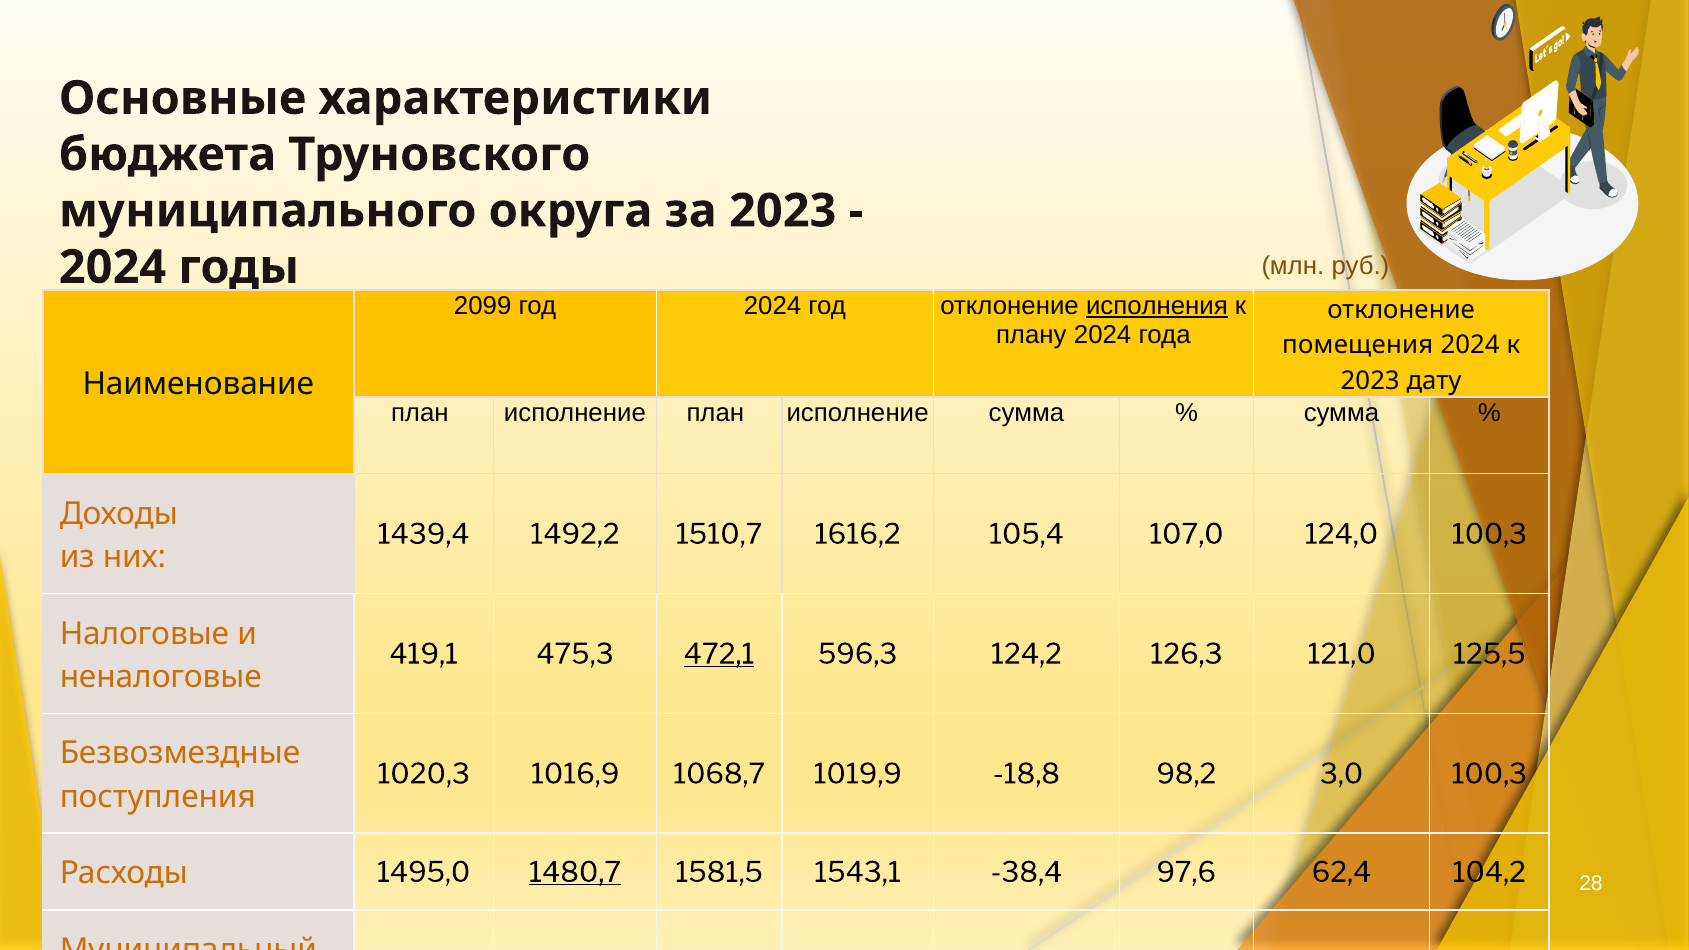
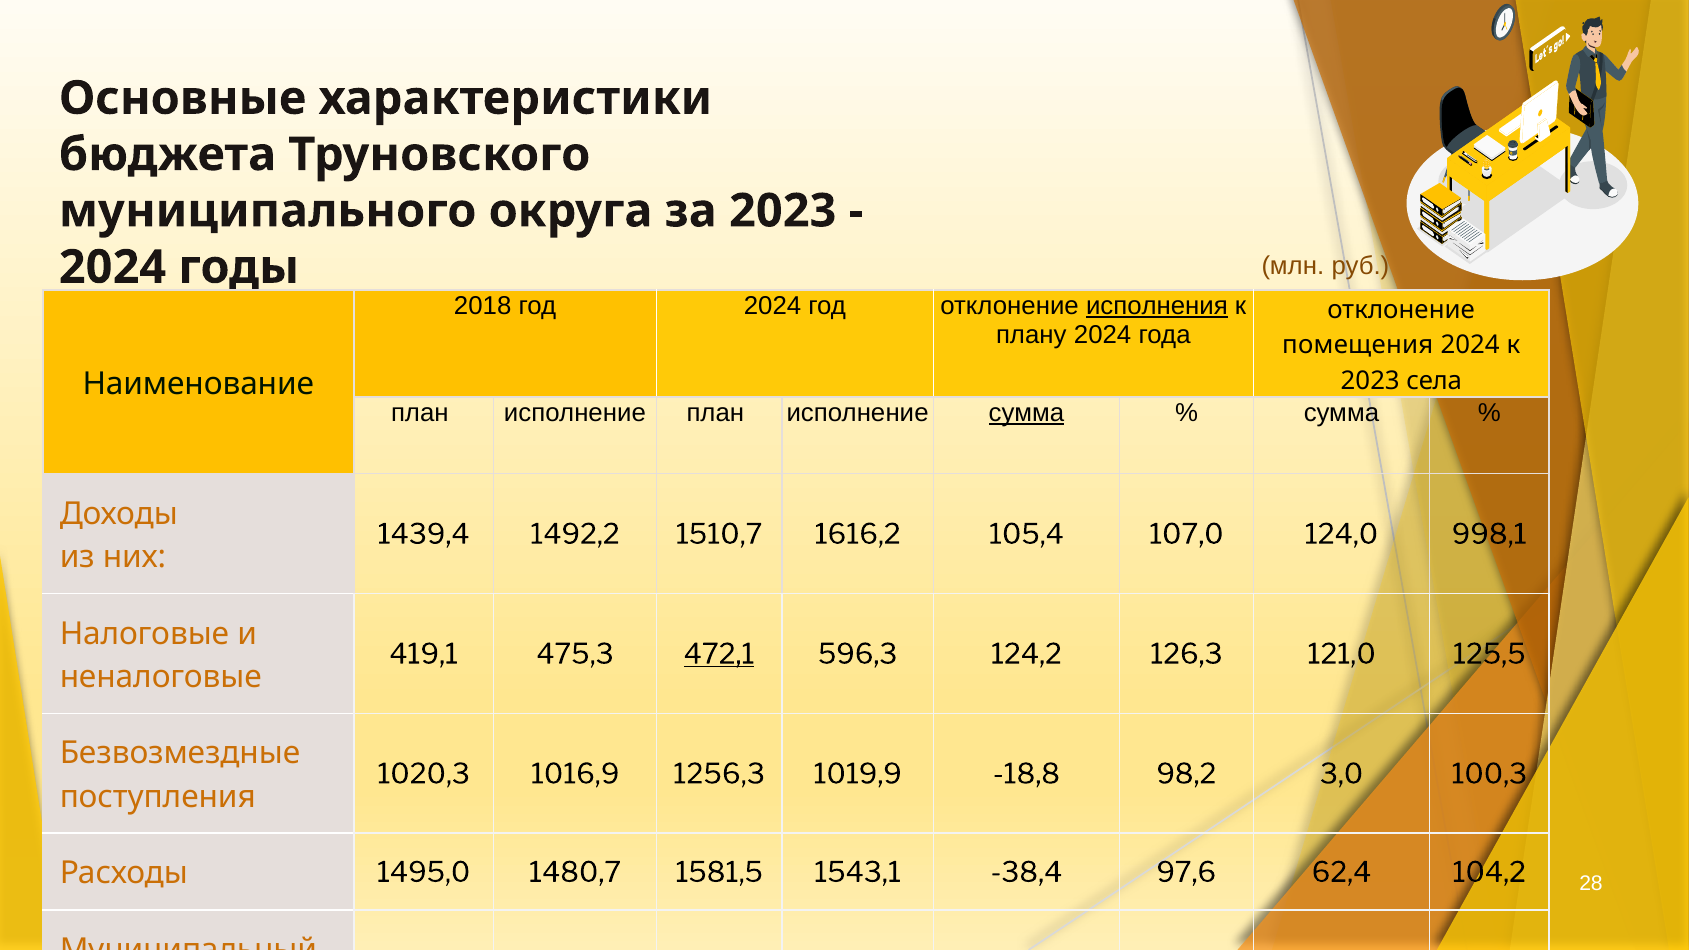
2099: 2099 -> 2018
дату: дату -> села
сумма at (1026, 413) underline: none -> present
124,0 100,3: 100,3 -> 998,1
1068,7: 1068,7 -> 1256,3
1480,7 underline: present -> none
